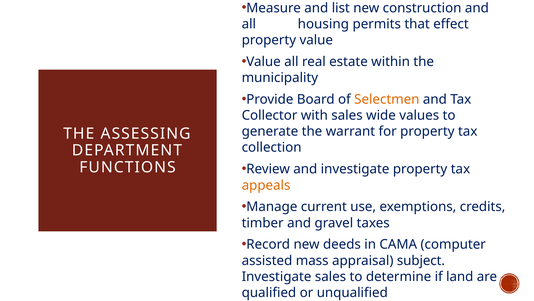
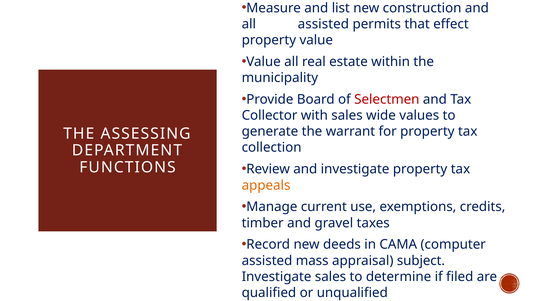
all housing: housing -> assisted
Selectmen colour: orange -> red
land: land -> filed
